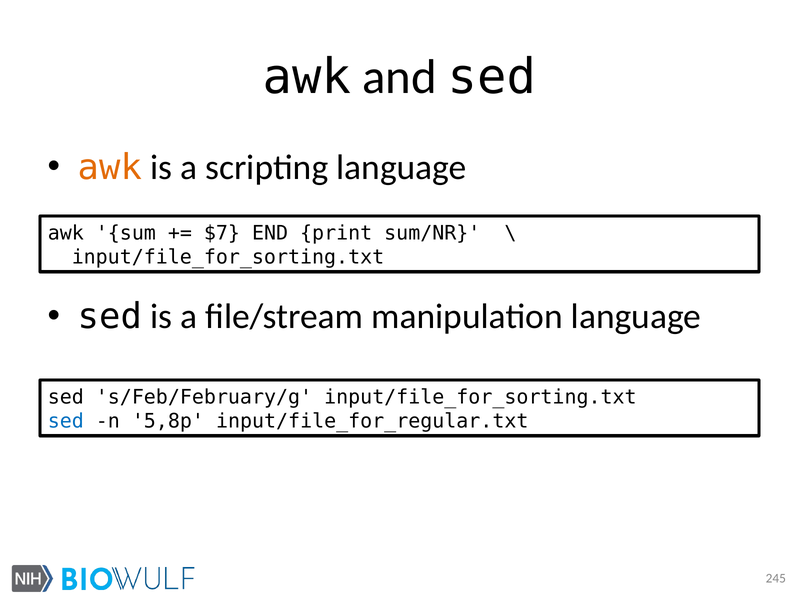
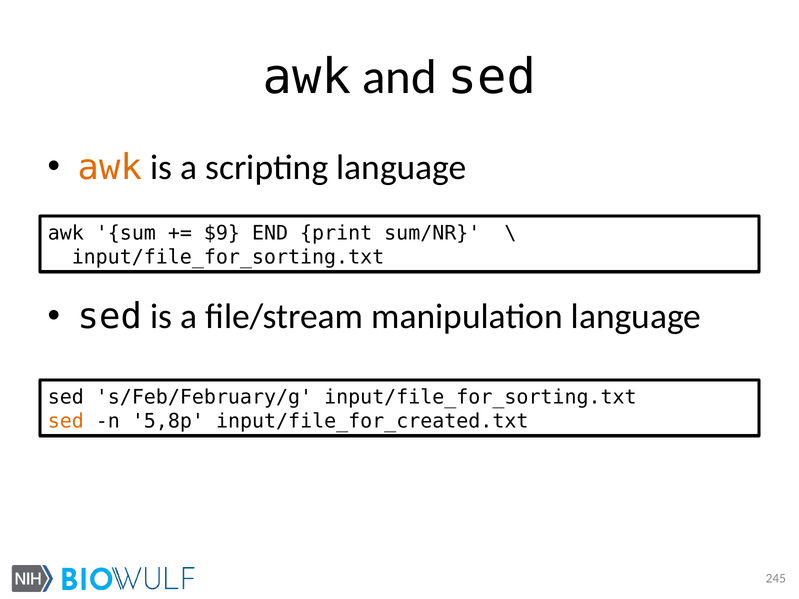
$7: $7 -> $9
sed at (66, 421) colour: blue -> orange
input/file_for_regular.txt: input/file_for_regular.txt -> input/file_for_created.txt
